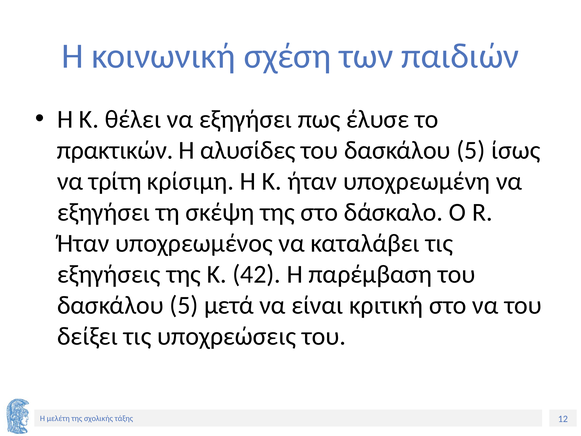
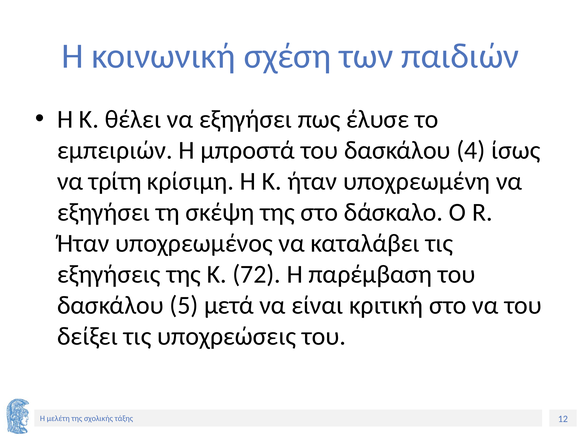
πρακτικών: πρακτικών -> εμπειριών
αλυσίδες: αλυσίδες -> μπροστά
5 at (471, 150): 5 -> 4
42: 42 -> 72
